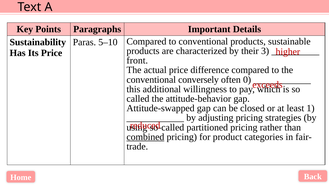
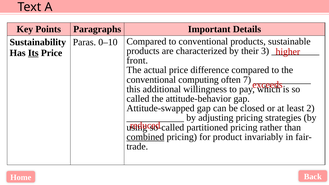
5–10: 5–10 -> 0–10
Its underline: none -> present
conversely: conversely -> computing
0: 0 -> 7
1: 1 -> 2
categories: categories -> invariably
